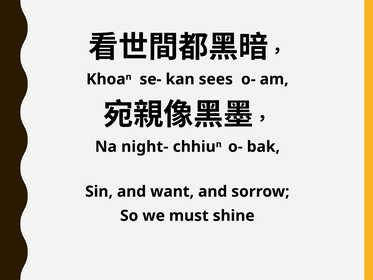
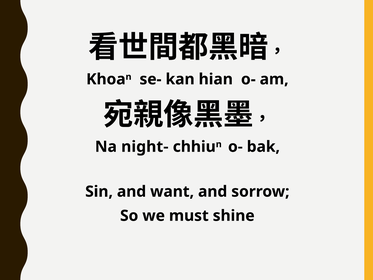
sees: sees -> hian
